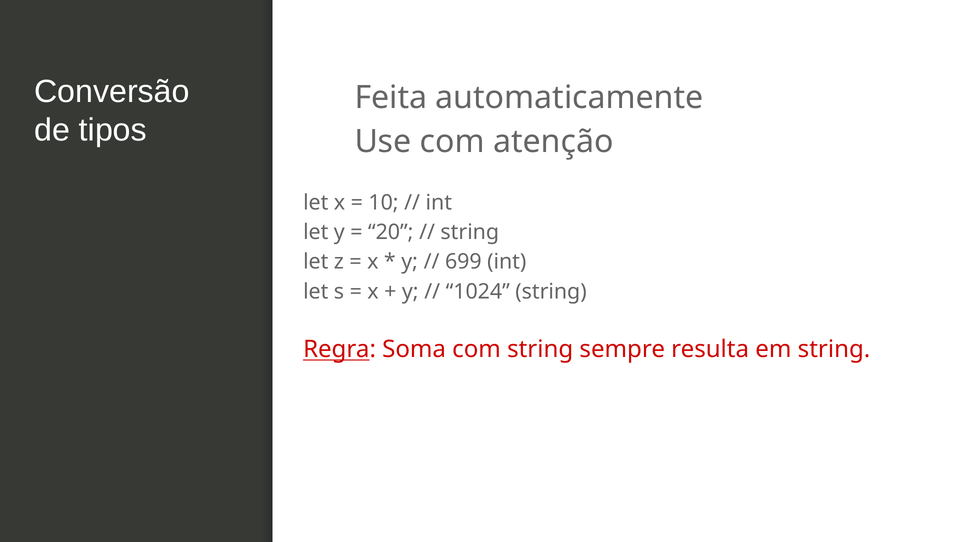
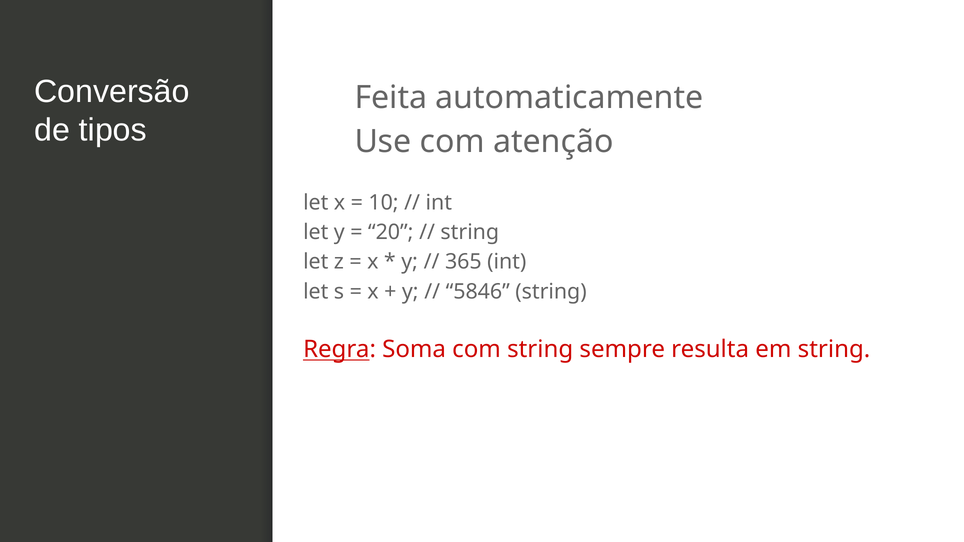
699: 699 -> 365
1024: 1024 -> 5846
